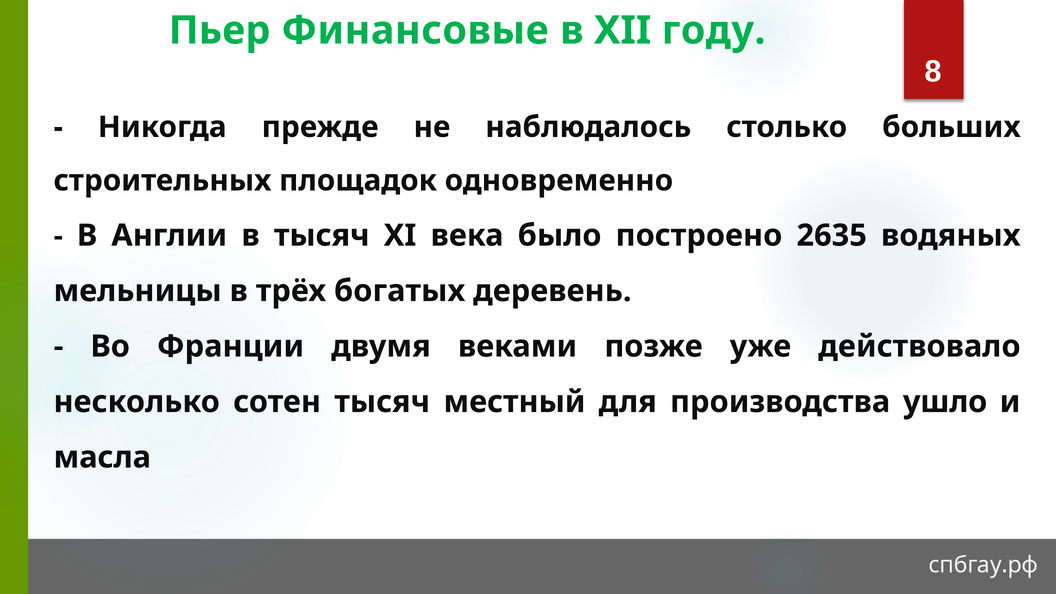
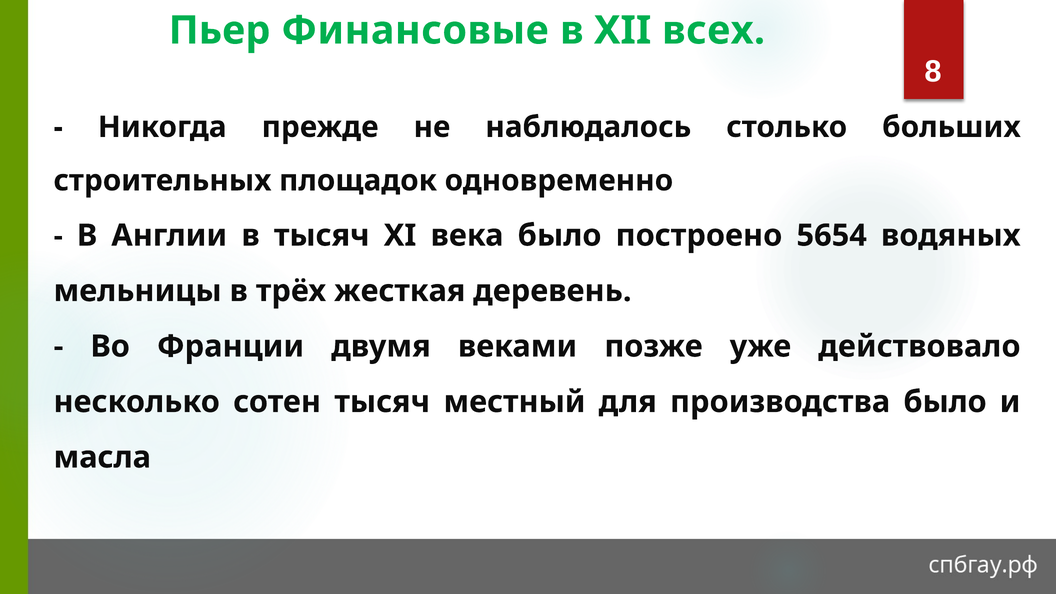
году: году -> всех
2635: 2635 -> 5654
богатых: богатых -> жесткая
производства ушло: ушло -> было
